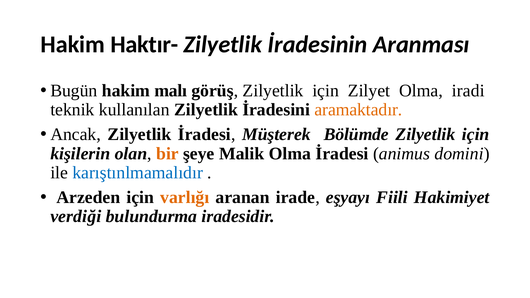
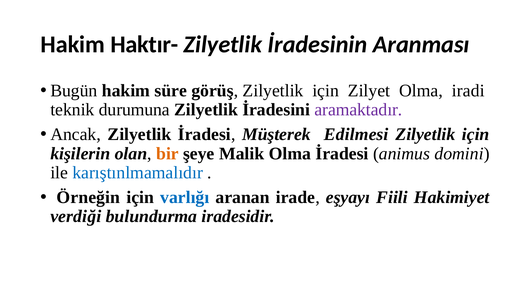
malı: malı -> süre
kullanılan: kullanılan -> durumuna
aramaktadır colour: orange -> purple
Bölümde: Bölümde -> Edilmesi
Arzeden: Arzeden -> Örneğin
varlığı colour: orange -> blue
